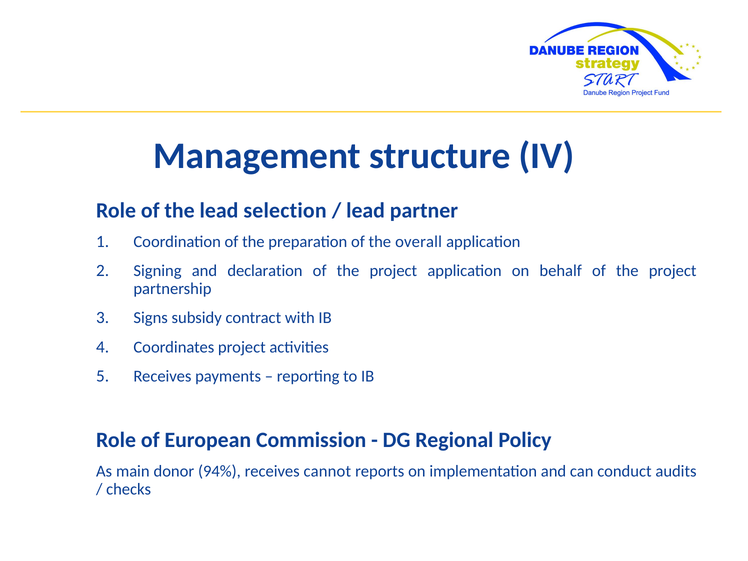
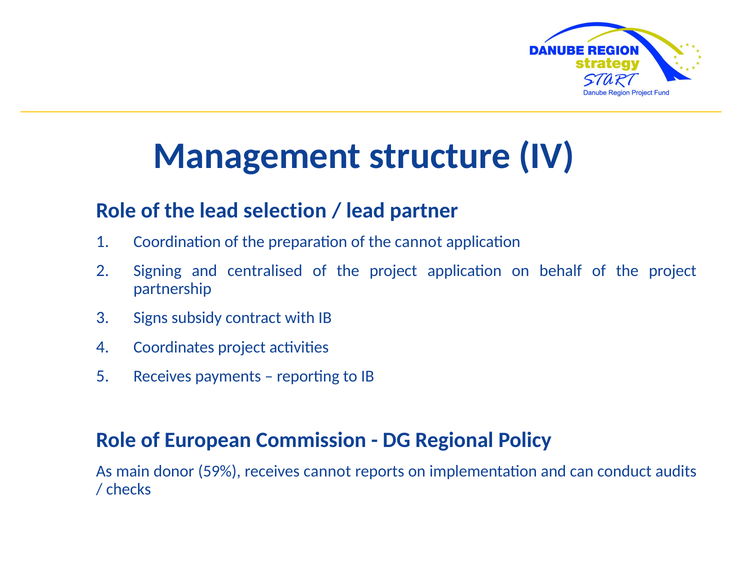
the overall: overall -> cannot
declaration: declaration -> centralised
94%: 94% -> 59%
